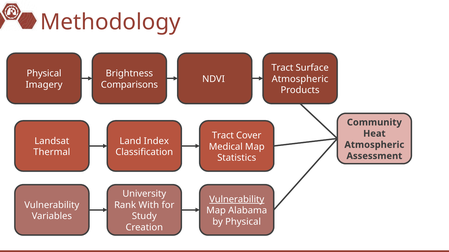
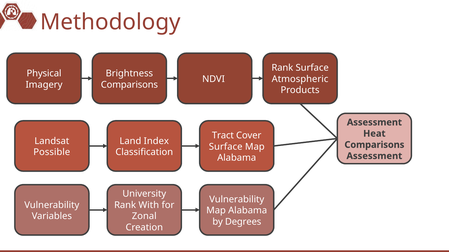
Tract at (282, 68): Tract -> Rank
Community at (374, 123): Community -> Assessment
Atmospheric at (374, 145): Atmospheric -> Comparisons
Medical at (226, 147): Medical -> Surface
Thermal: Thermal -> Possible
Statistics at (237, 158): Statistics -> Alabama
Vulnerability at (237, 200) underline: present -> none
Study: Study -> Zonal
by Physical: Physical -> Degrees
